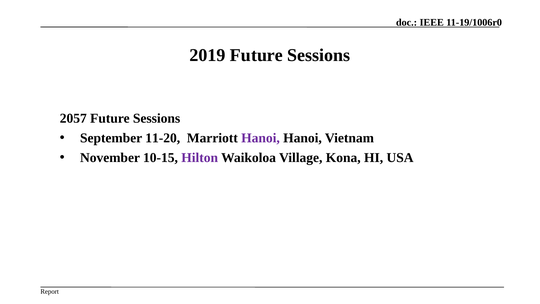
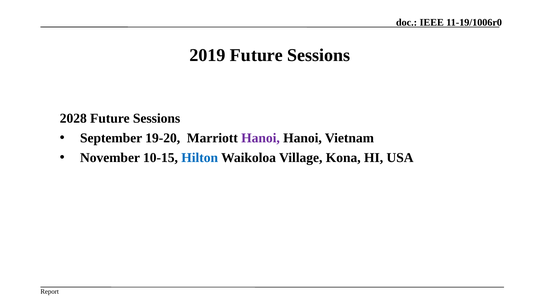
2057: 2057 -> 2028
11-20: 11-20 -> 19-20
Hilton colour: purple -> blue
